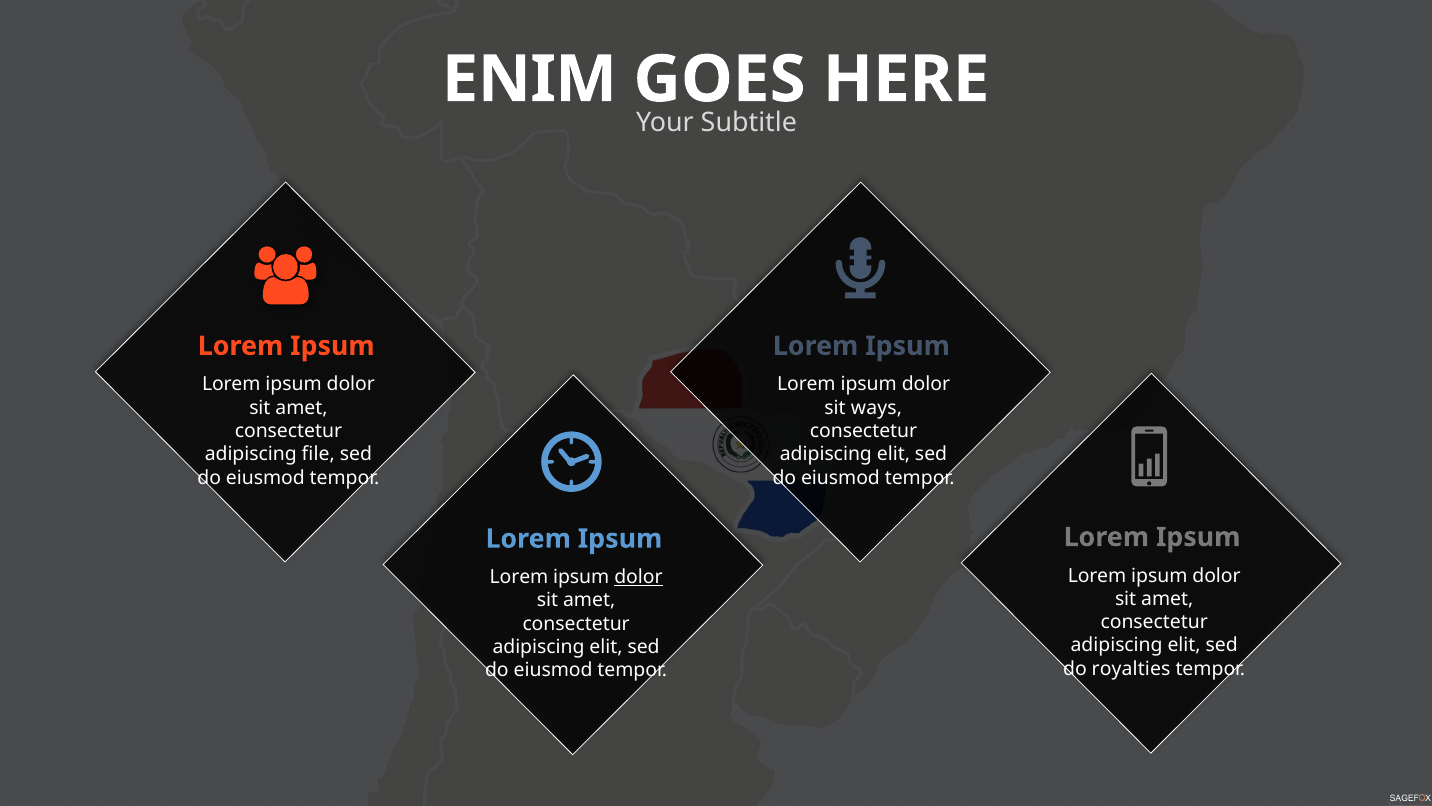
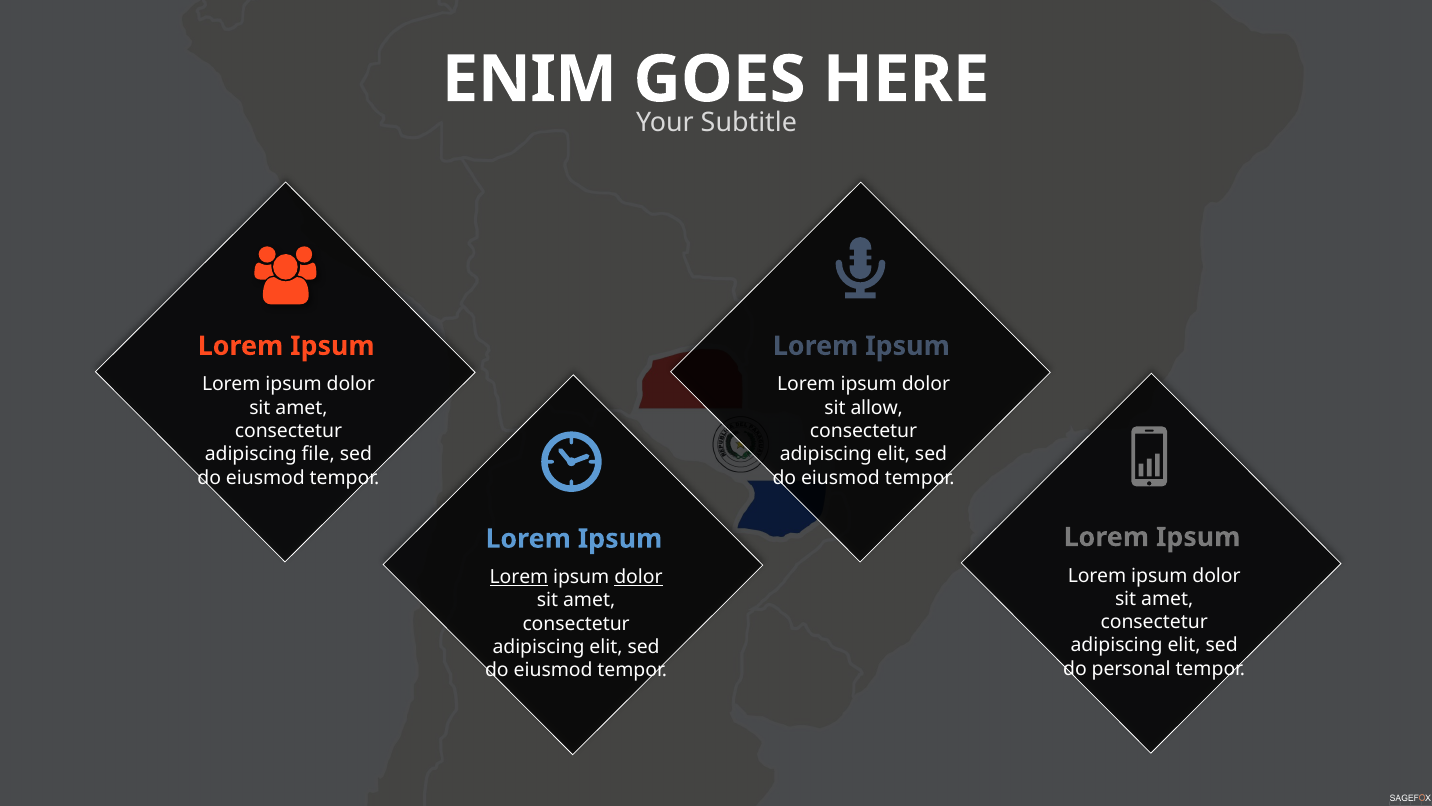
ways: ways -> allow
Lorem at (519, 577) underline: none -> present
royalties: royalties -> personal
